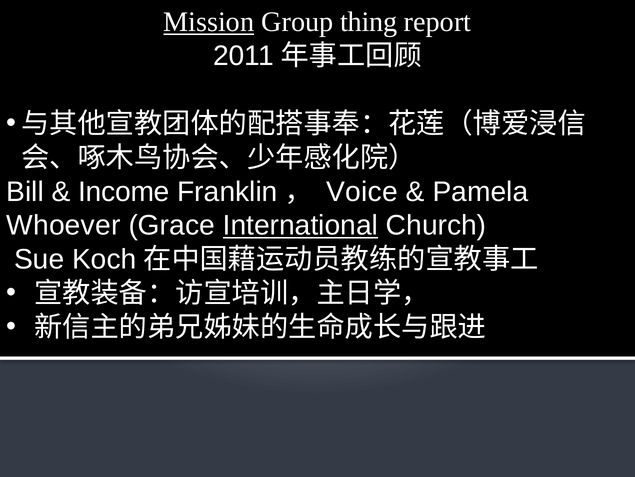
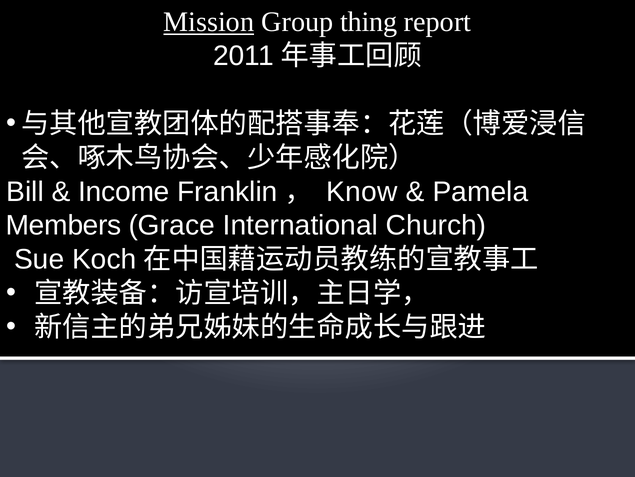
Voice: Voice -> Know
Whoever: Whoever -> Members
International underline: present -> none
